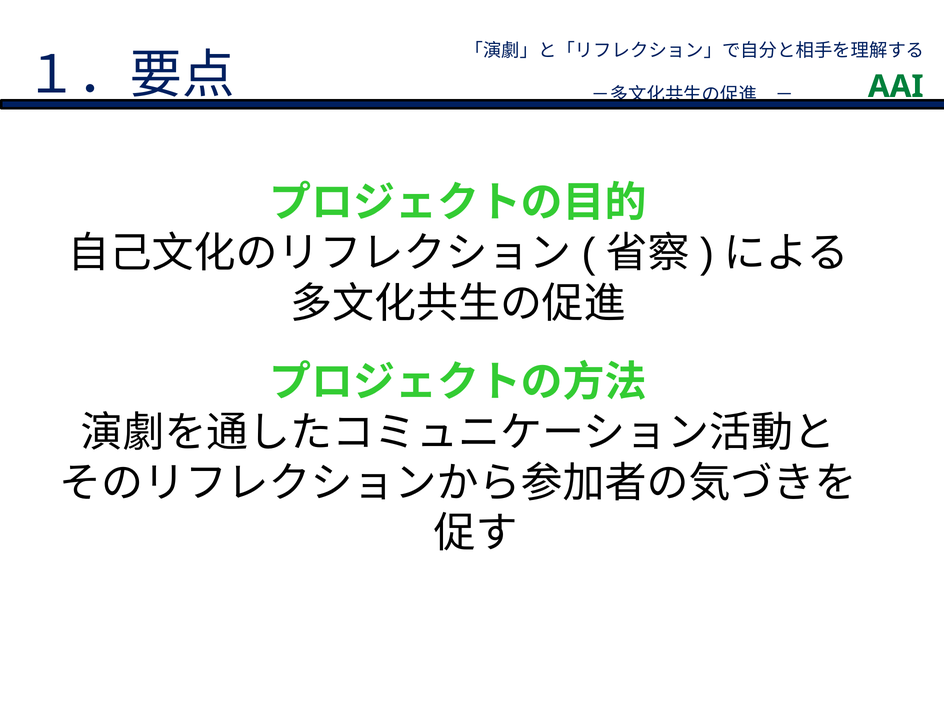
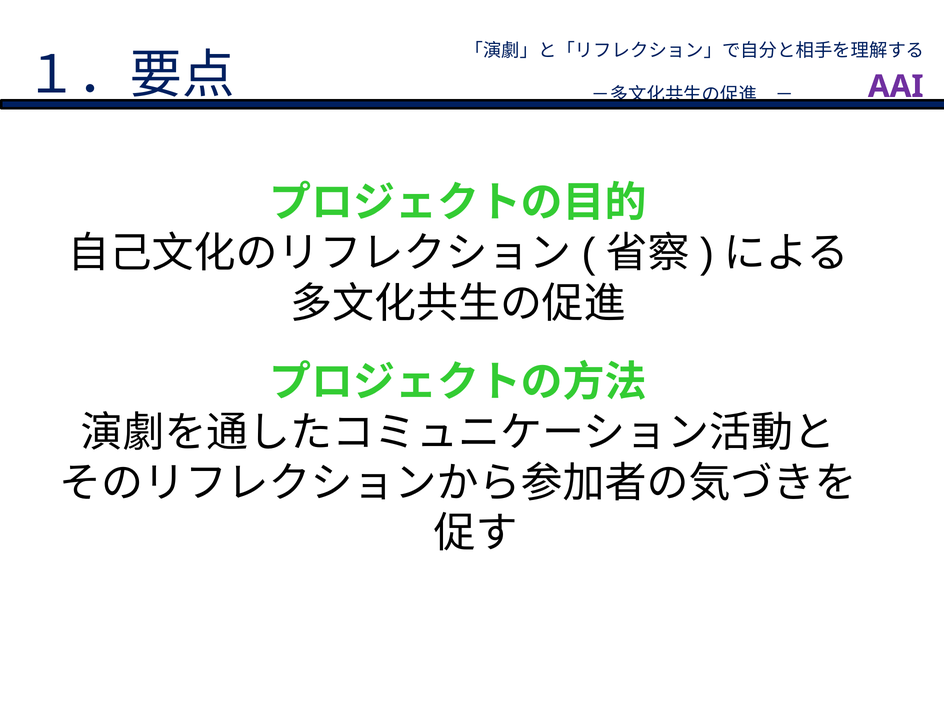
AAI colour: green -> purple
